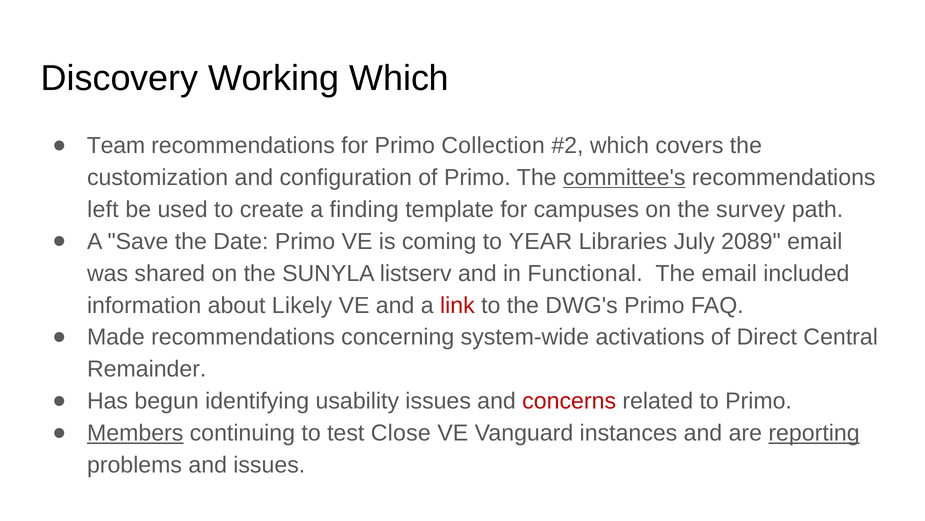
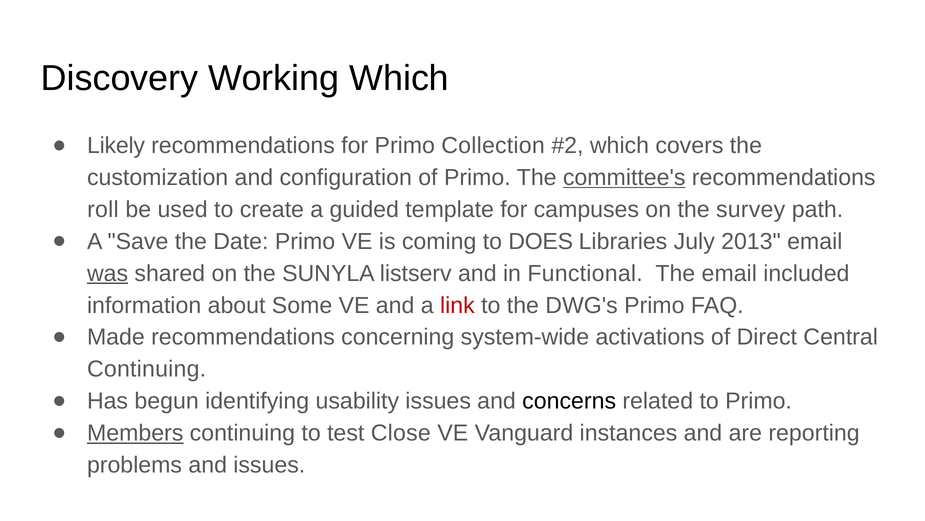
Team: Team -> Likely
left: left -> roll
finding: finding -> guided
YEAR: YEAR -> DOES
2089: 2089 -> 2013
was underline: none -> present
Likely: Likely -> Some
Remainder at (147, 369): Remainder -> Continuing
concerns colour: red -> black
reporting underline: present -> none
